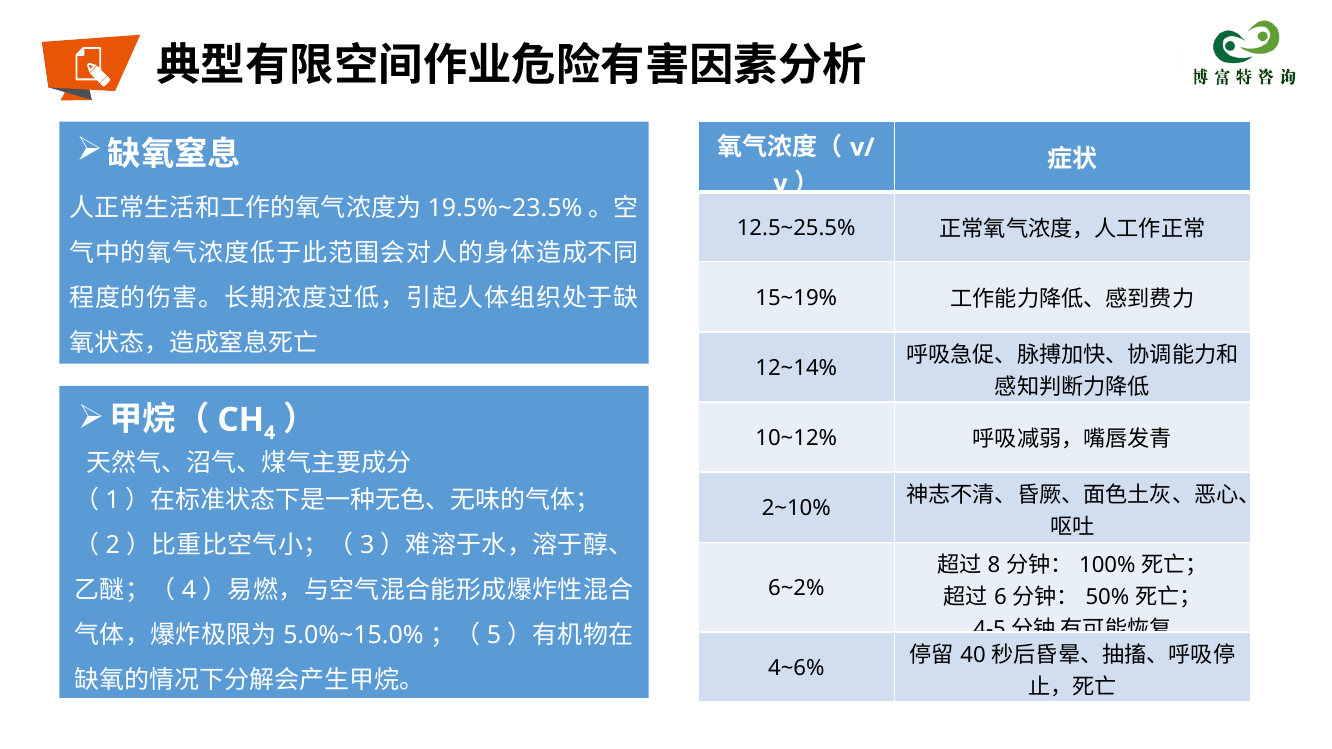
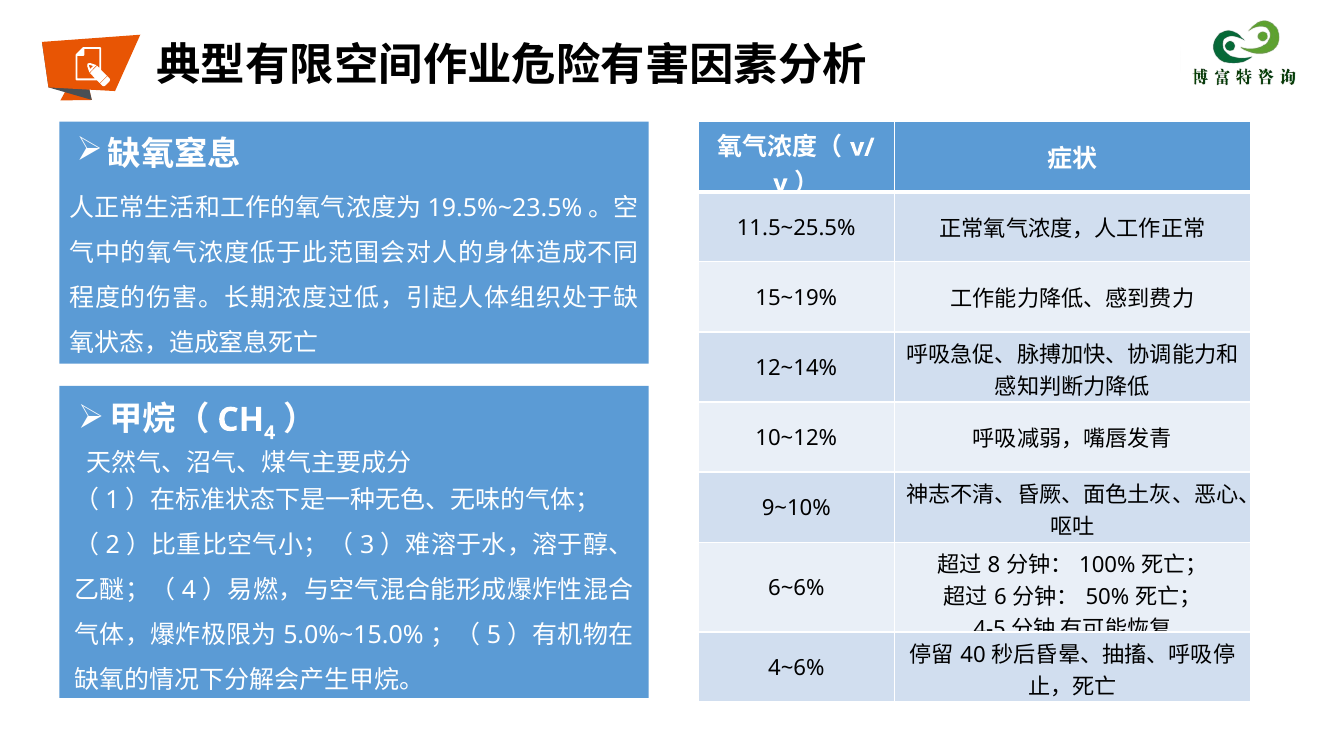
12.5~25.5%: 12.5~25.5% -> 11.5~25.5%
2~10%: 2~10% -> 9~10%
6~2%: 6~2% -> 6~6%
